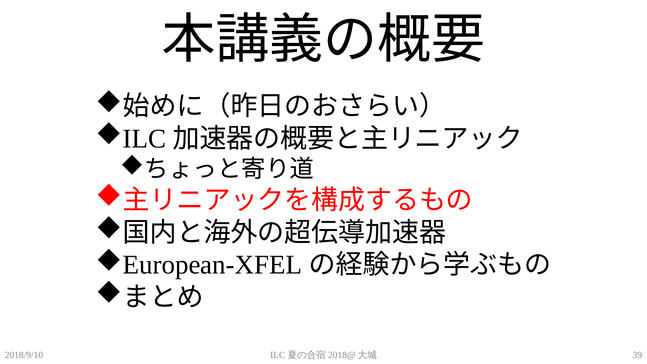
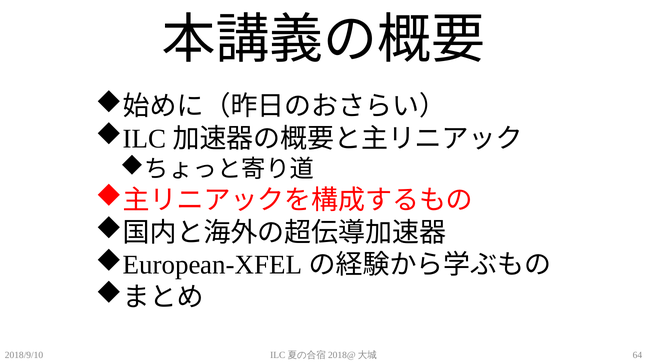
39: 39 -> 64
